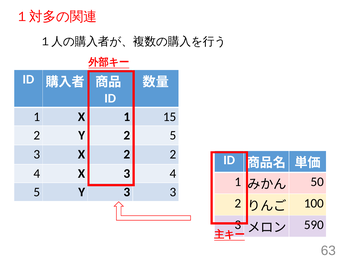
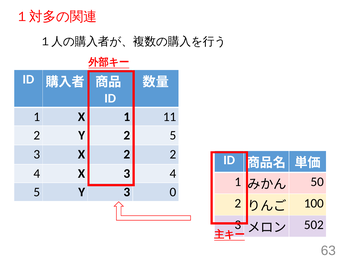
15: 15 -> 11
3 3: 3 -> 0
590: 590 -> 502
